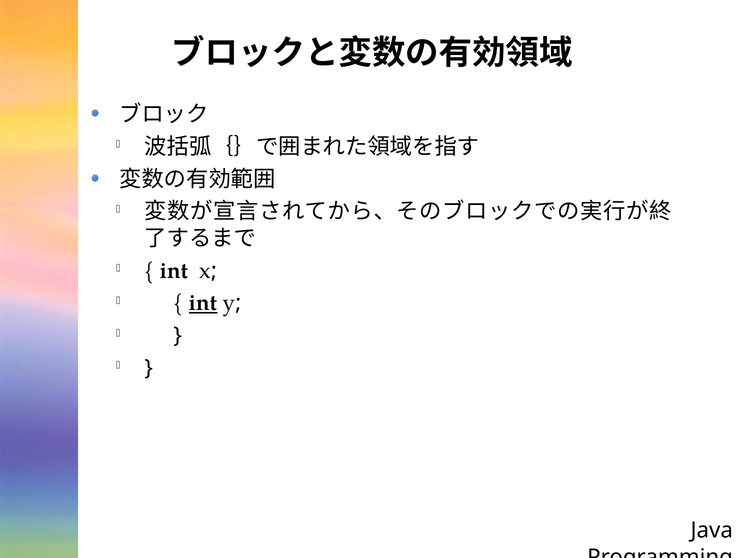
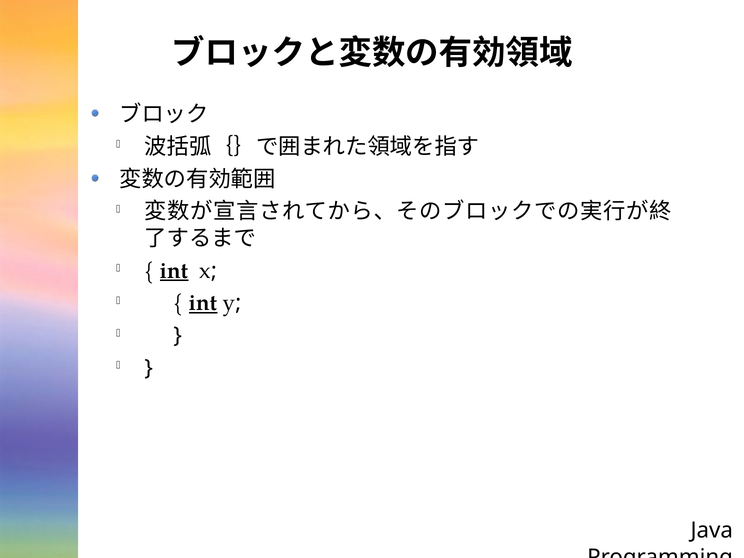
int at (174, 271) underline: none -> present
